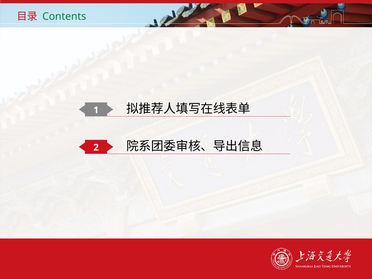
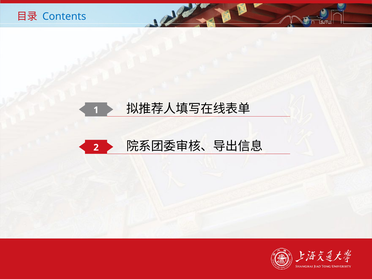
Contents colour: green -> blue
